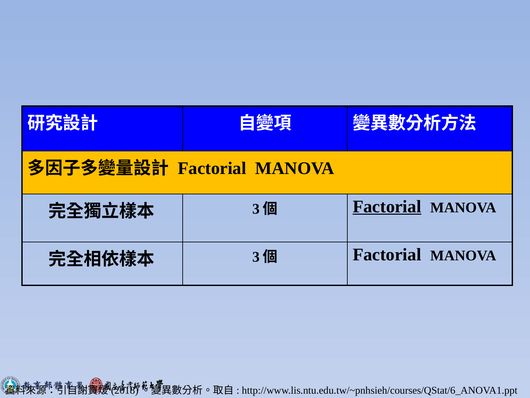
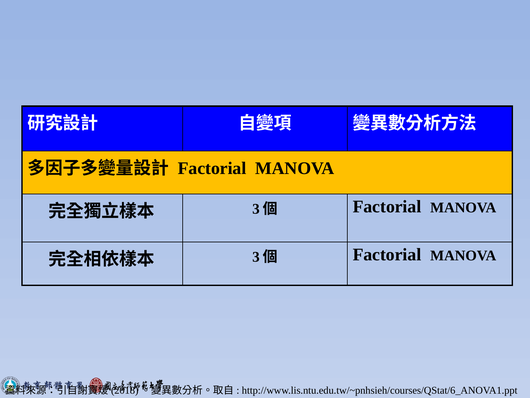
Factorial at (387, 206) underline: present -> none
